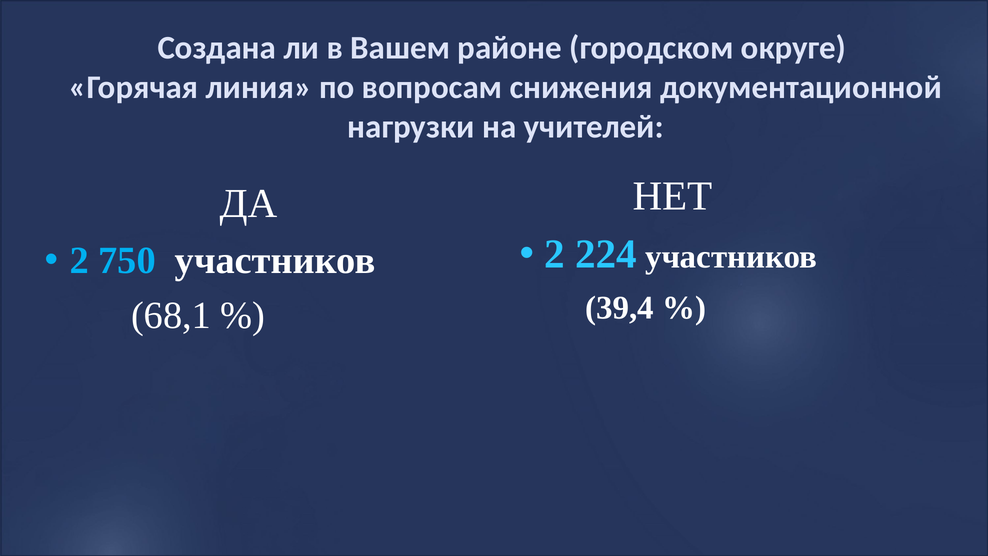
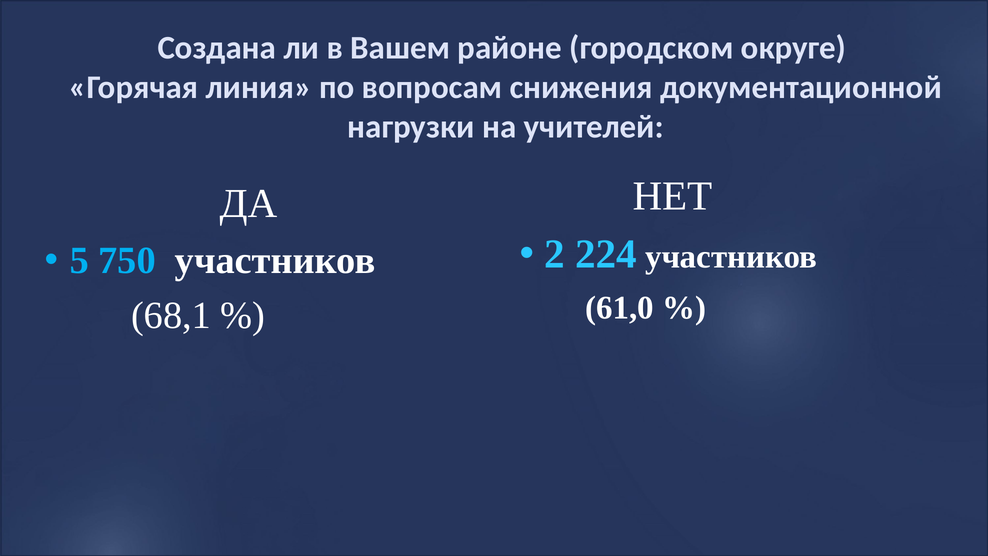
2 at (79, 260): 2 -> 5
39,4: 39,4 -> 61,0
